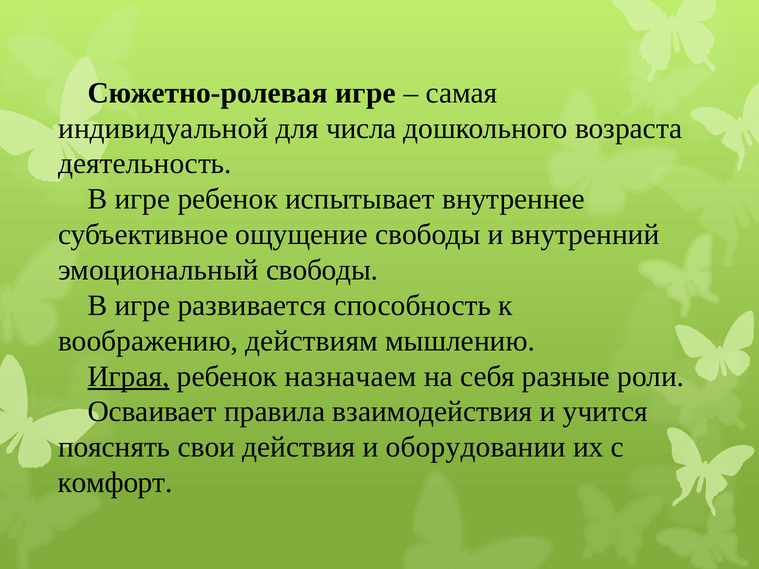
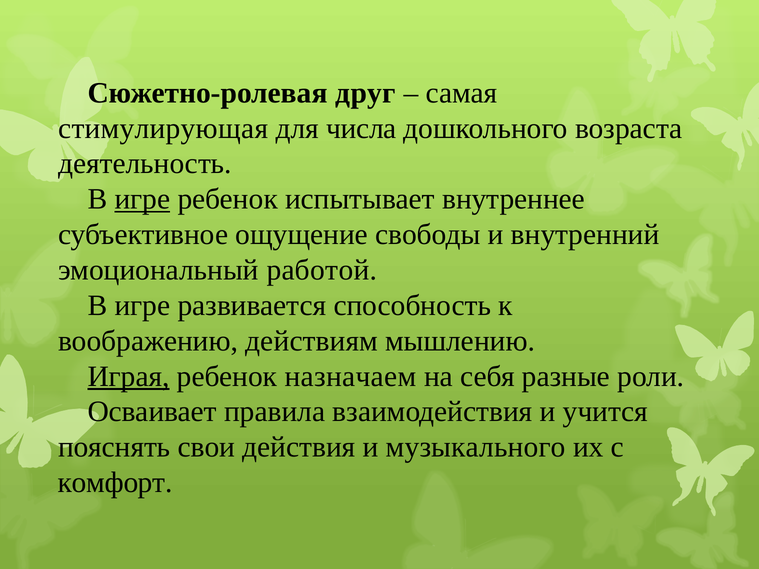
Сюжетно-ролевая игре: игре -> друг
индивидуальной: индивидуальной -> стимулирующая
игре at (142, 199) underline: none -> present
эмоциональный свободы: свободы -> работой
оборудовании: оборудовании -> музыкального
